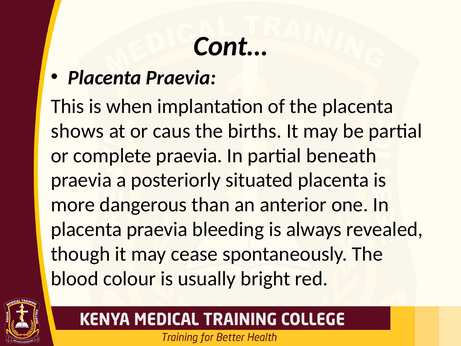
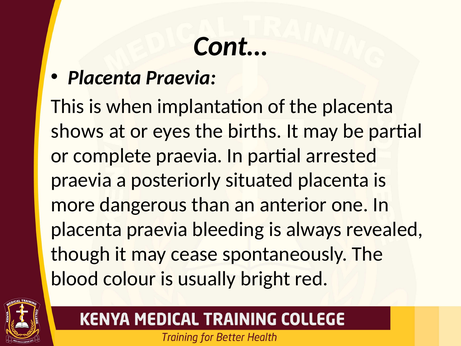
caus: caus -> eyes
beneath: beneath -> arrested
